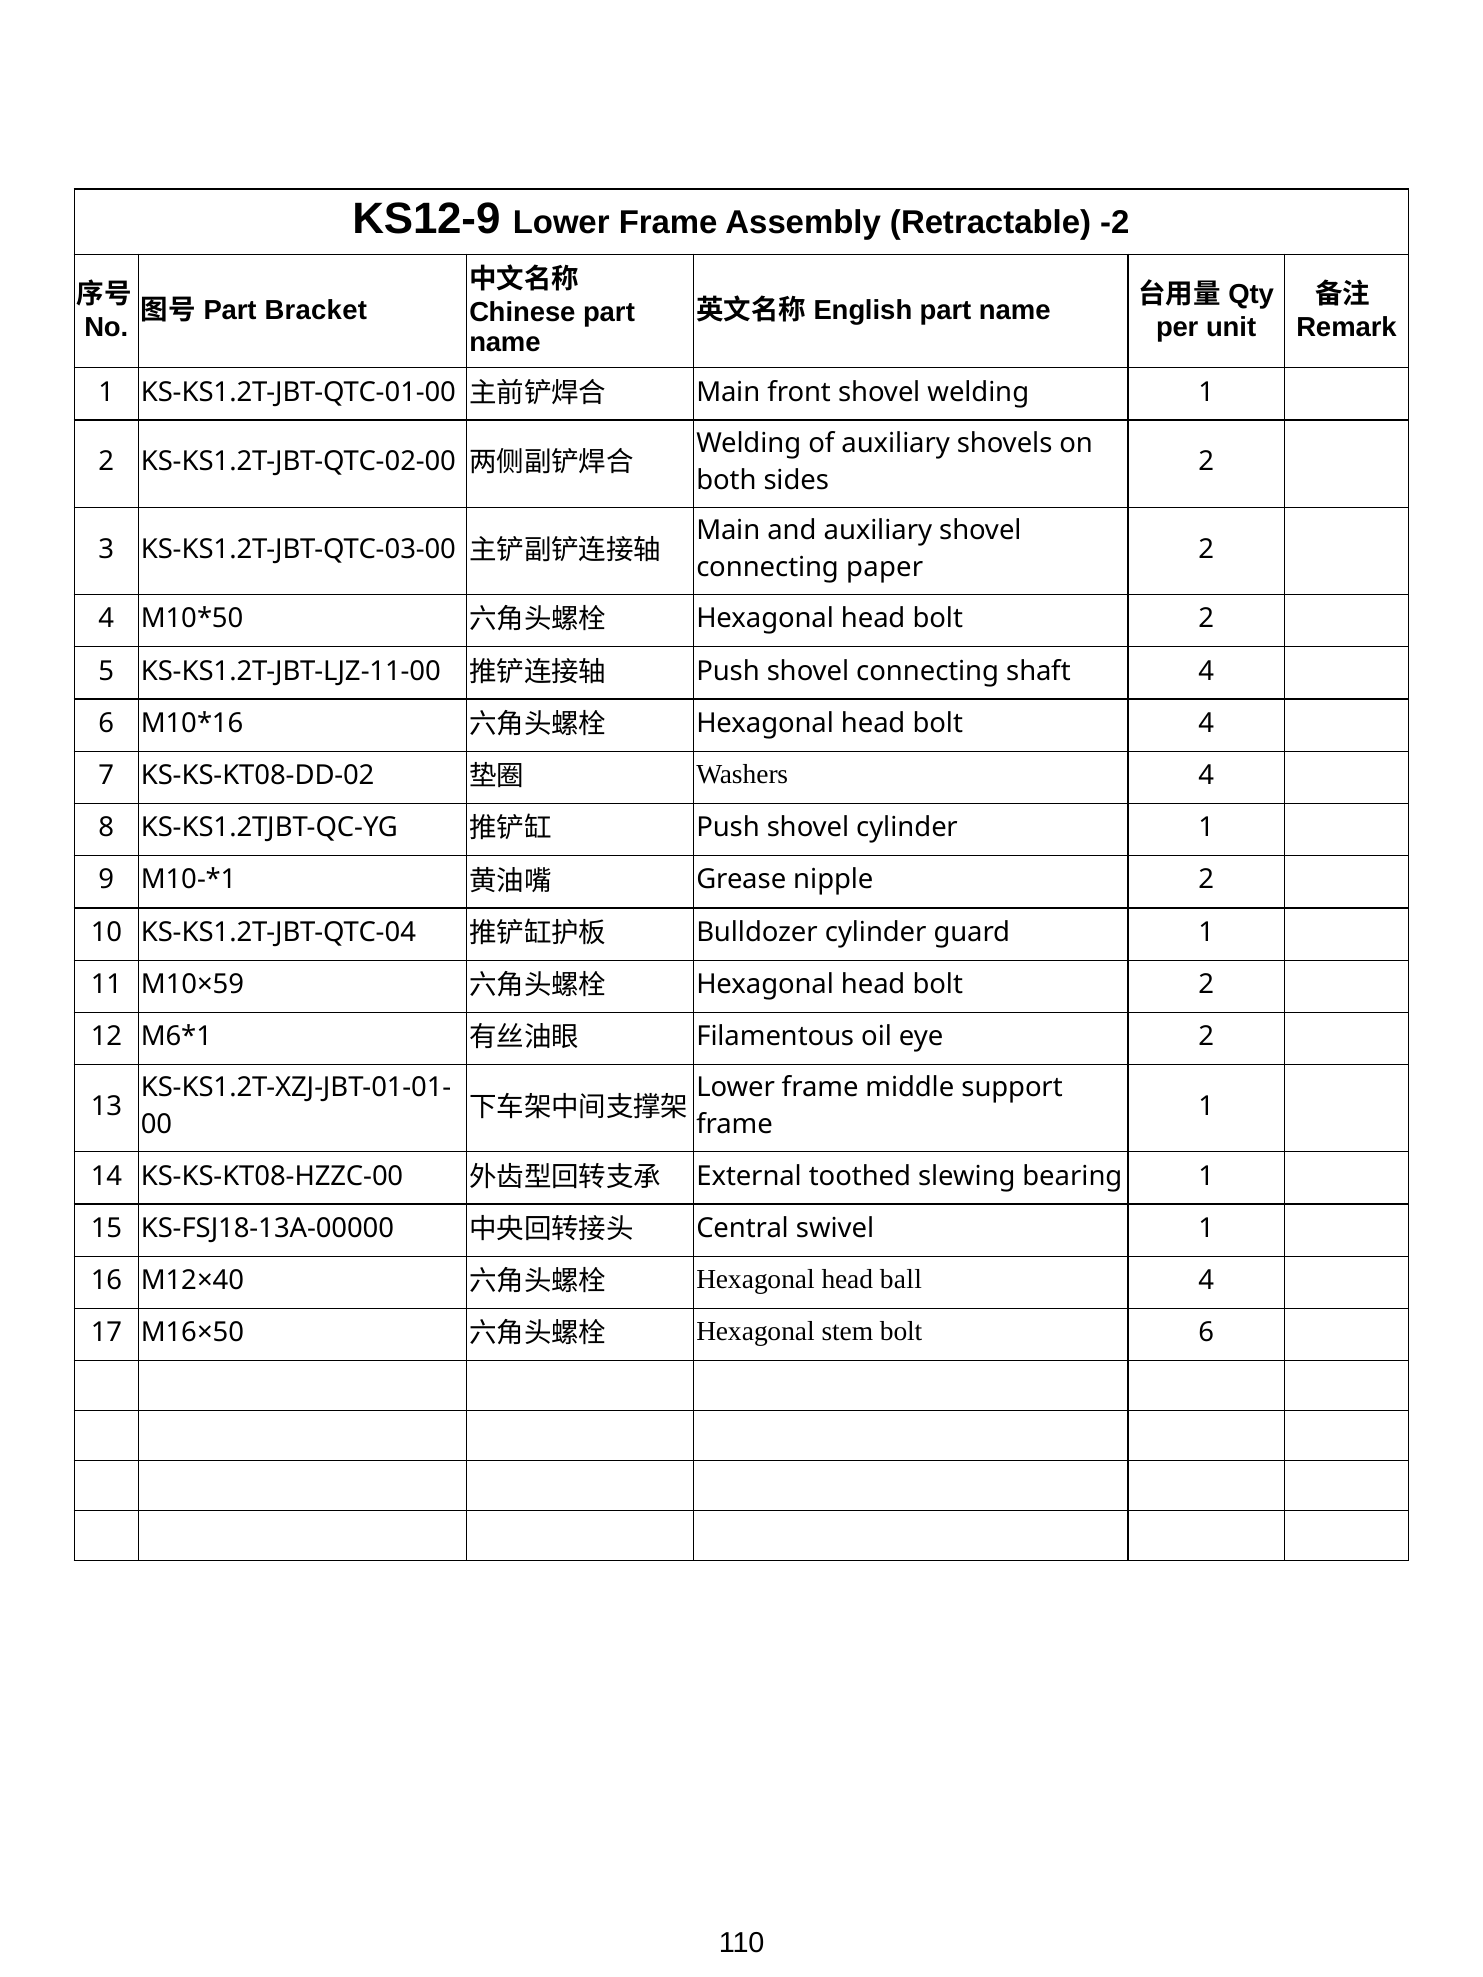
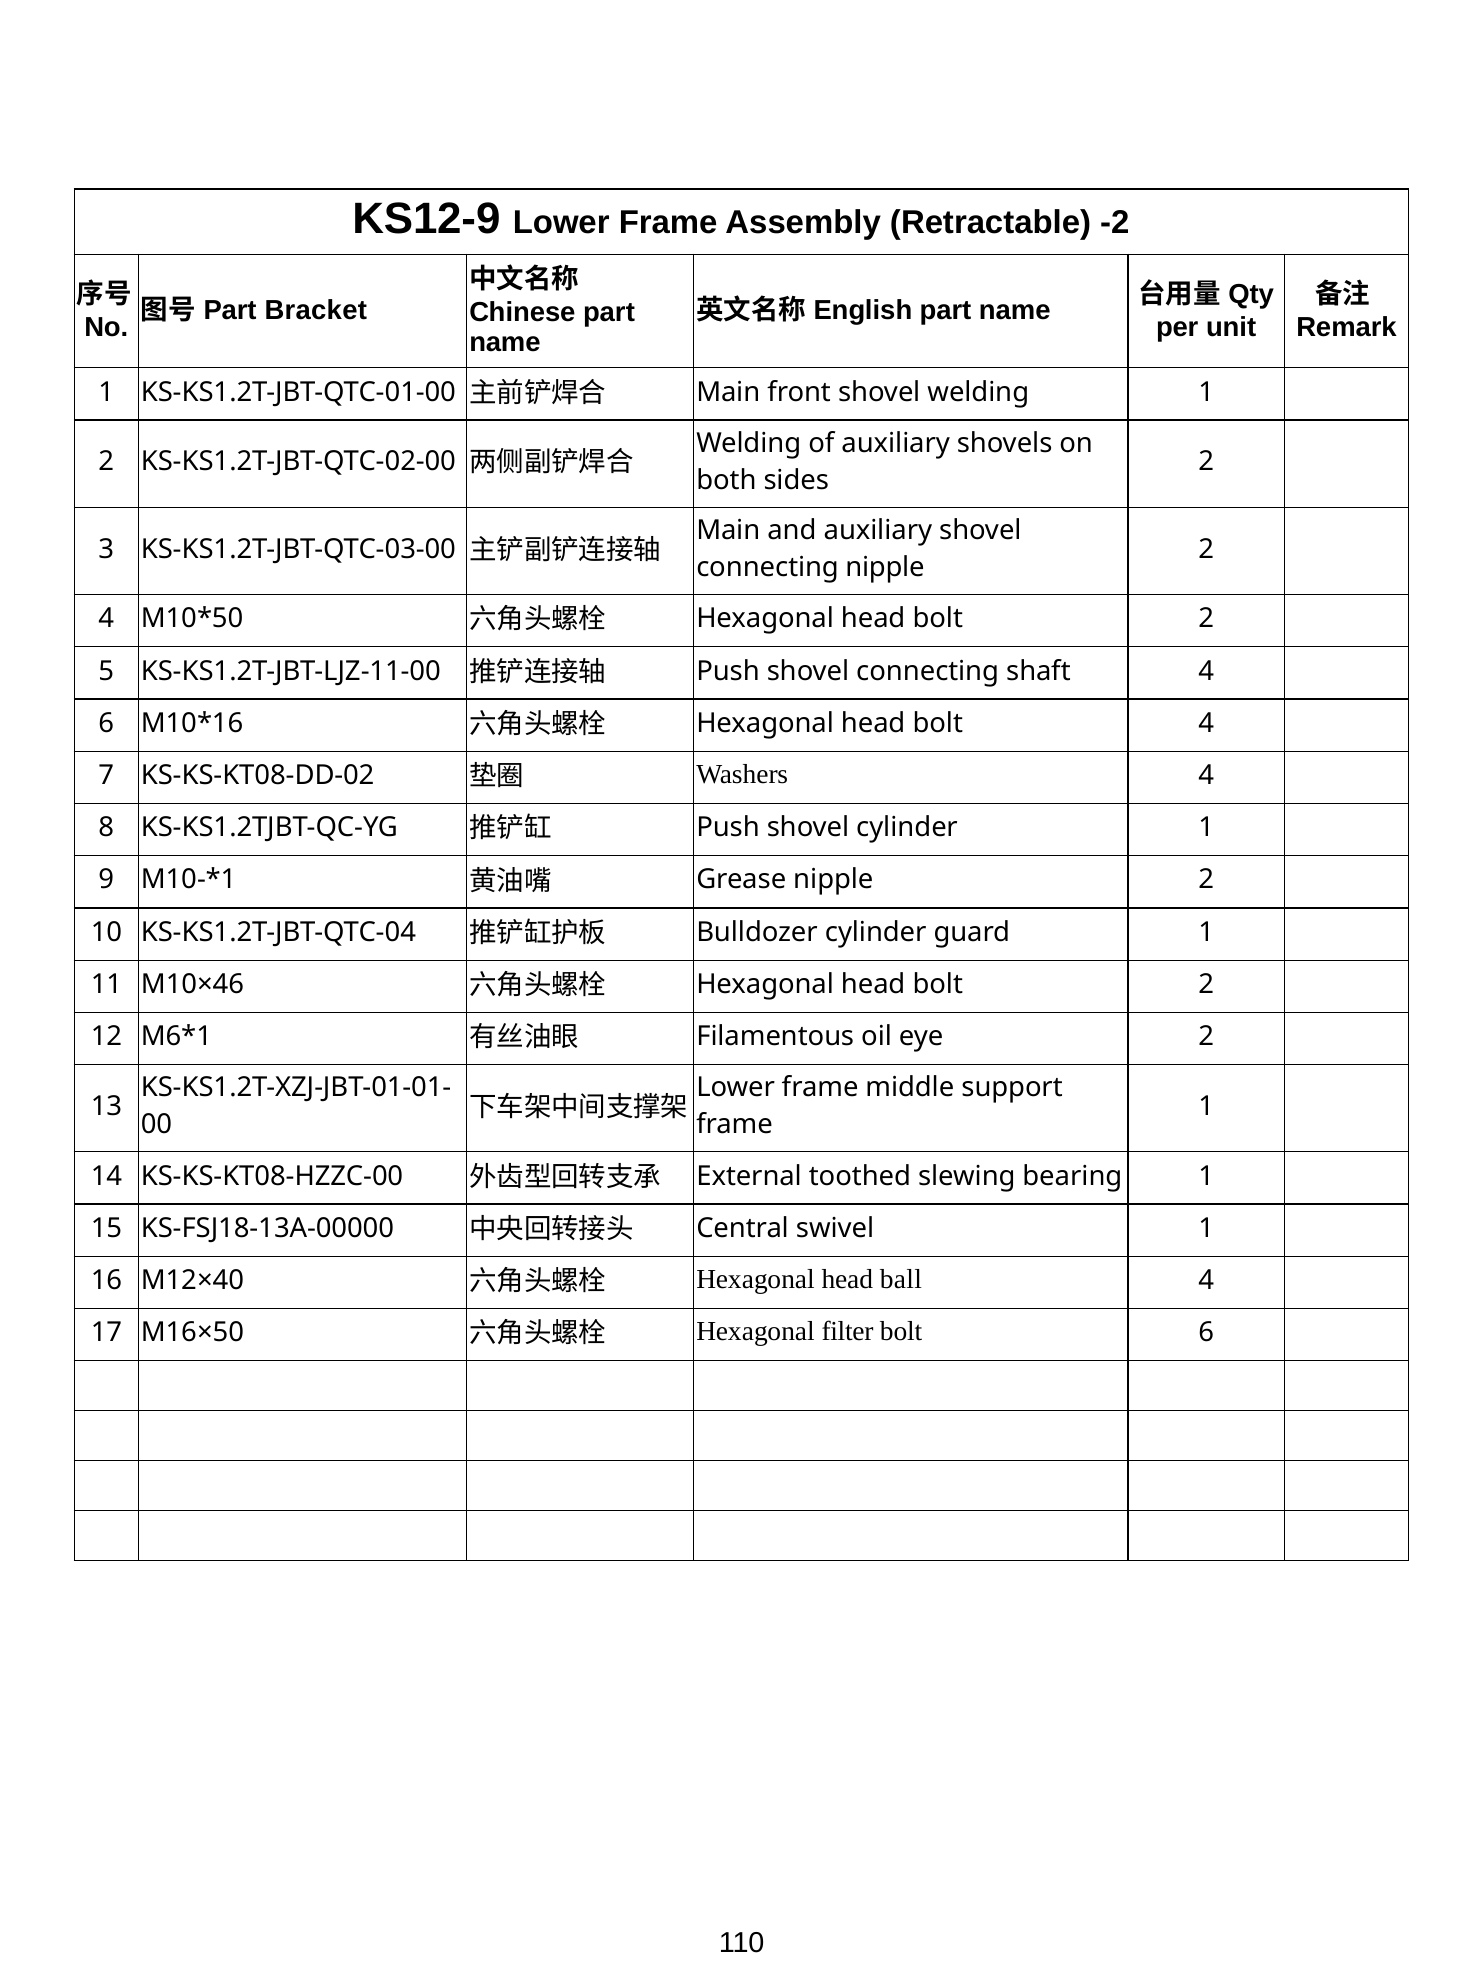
connecting paper: paper -> nipple
M10×59: M10×59 -> M10×46
stem: stem -> filter
